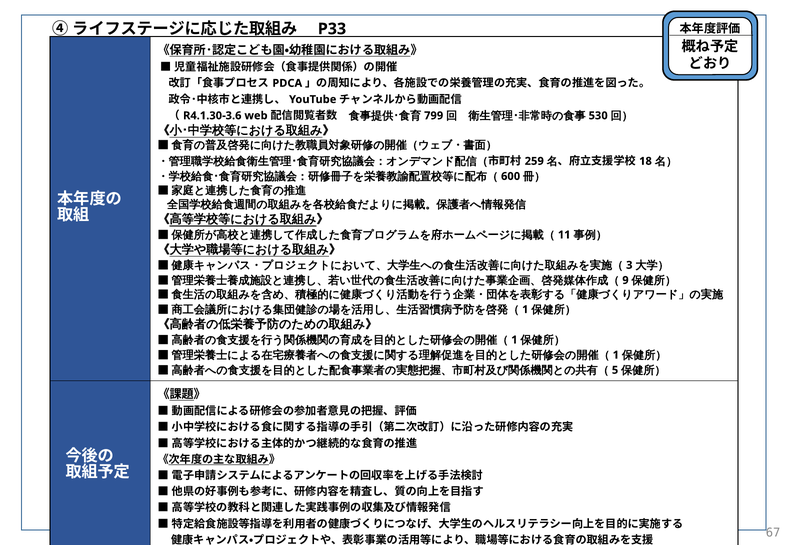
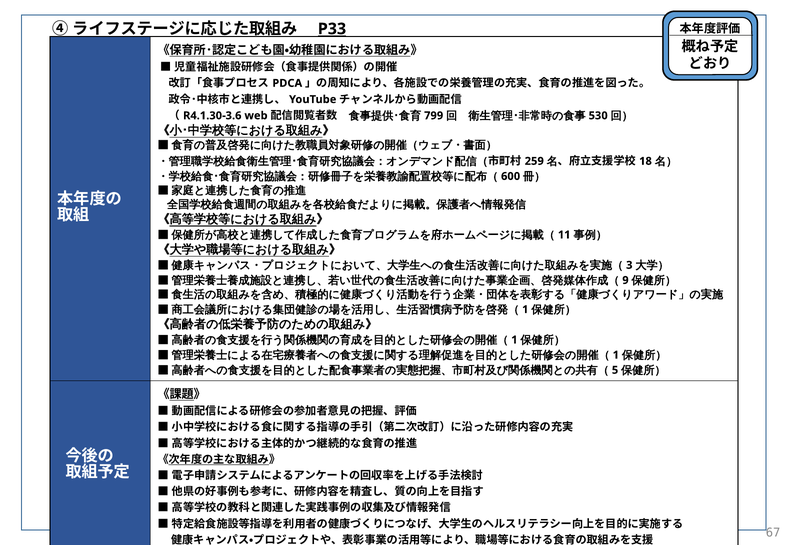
P33 underline: none -> present
